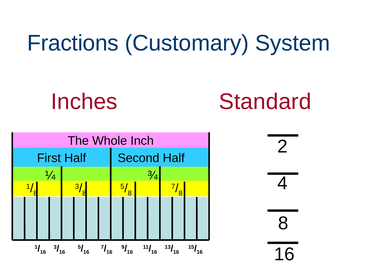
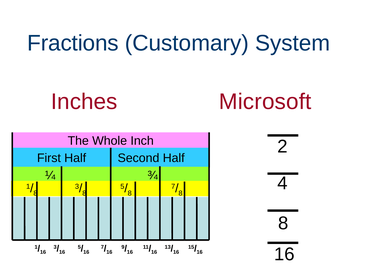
Standard: Standard -> Microsoft
